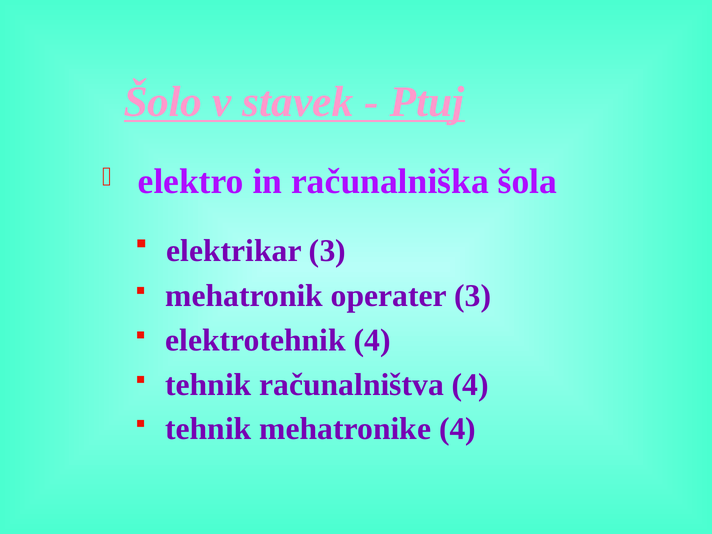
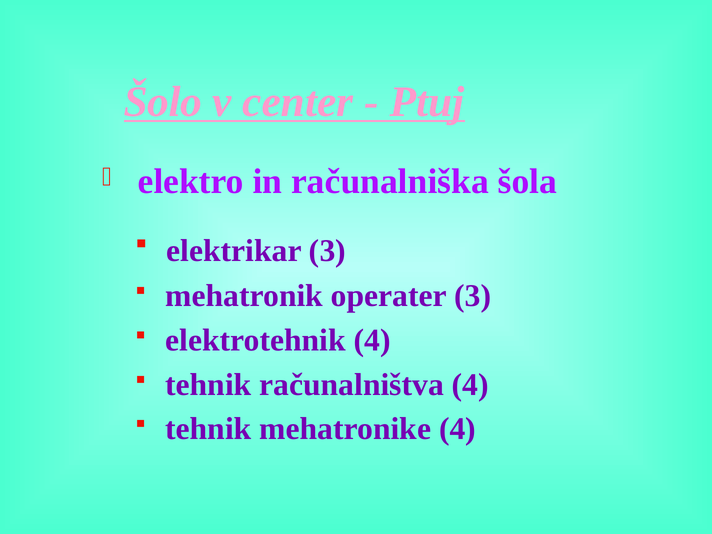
stavek: stavek -> center
